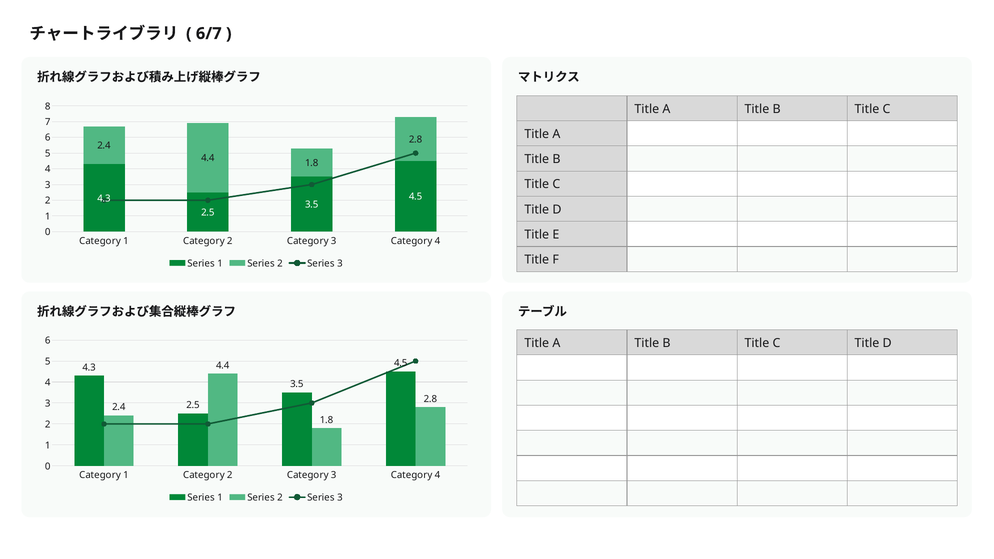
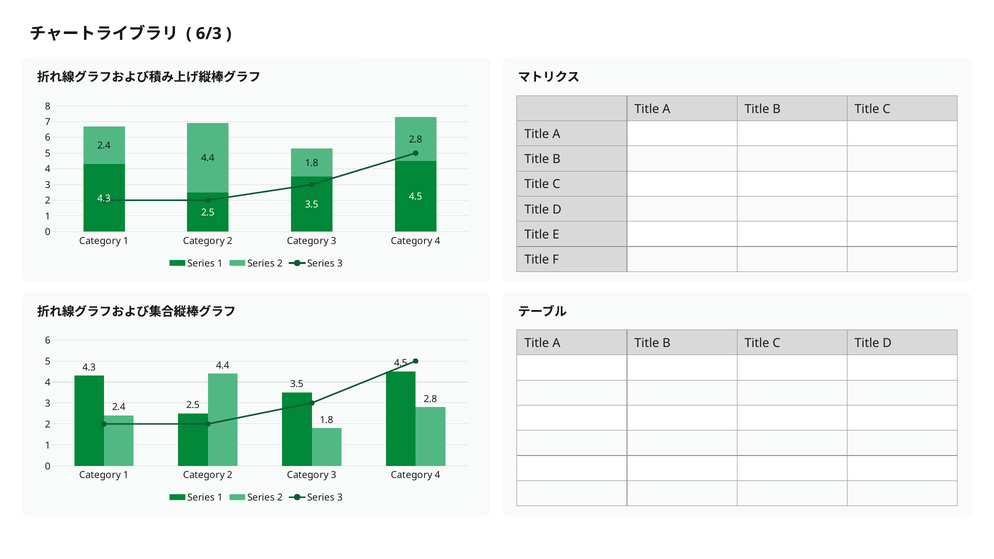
6/7: 6/7 -> 6/3
